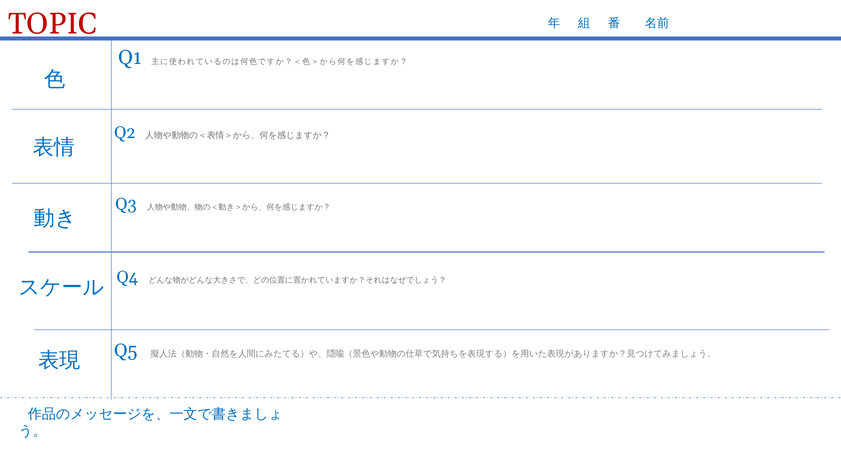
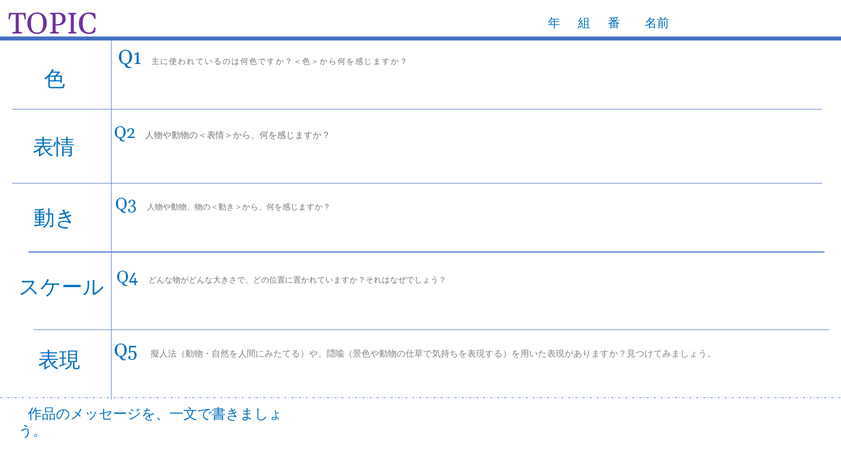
TOPIC colour: red -> purple
